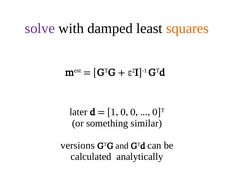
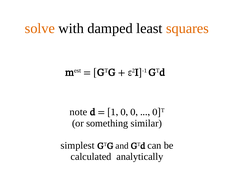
solve colour: purple -> orange
later: later -> note
versions: versions -> simplest
